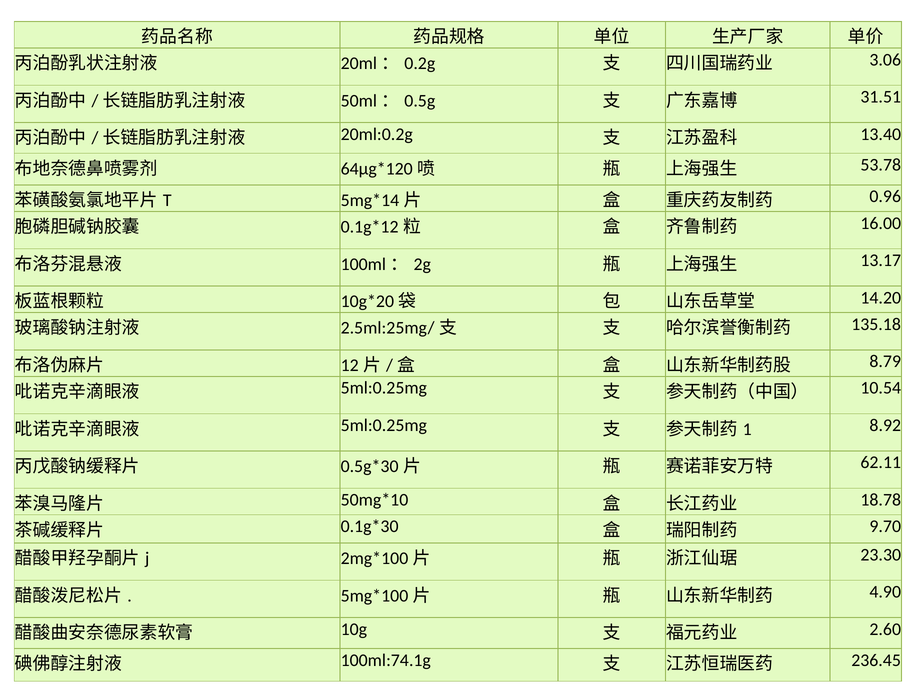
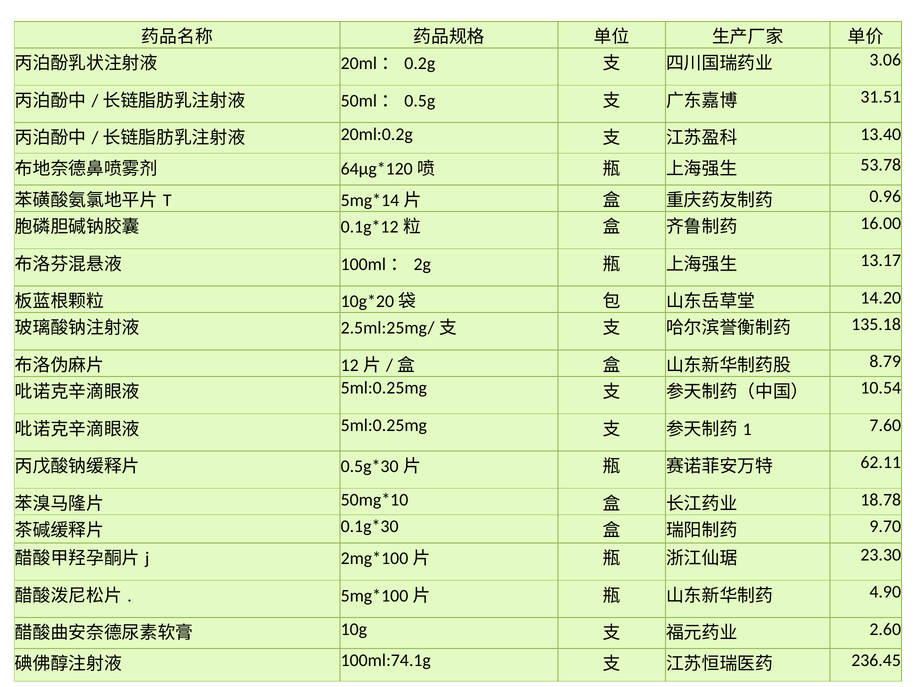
8.92: 8.92 -> 7.60
